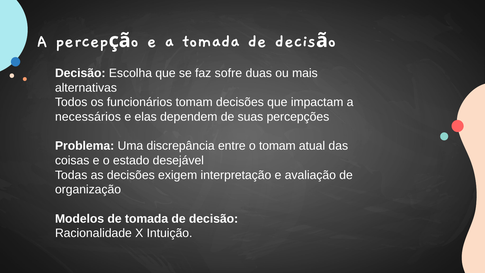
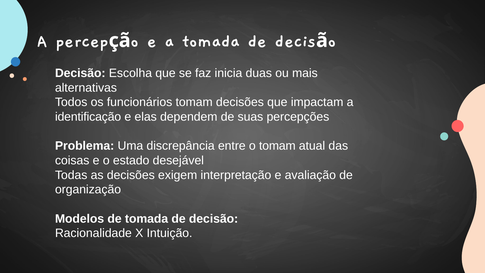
sofre: sofre -> inicia
necessários: necessários -> identificação
